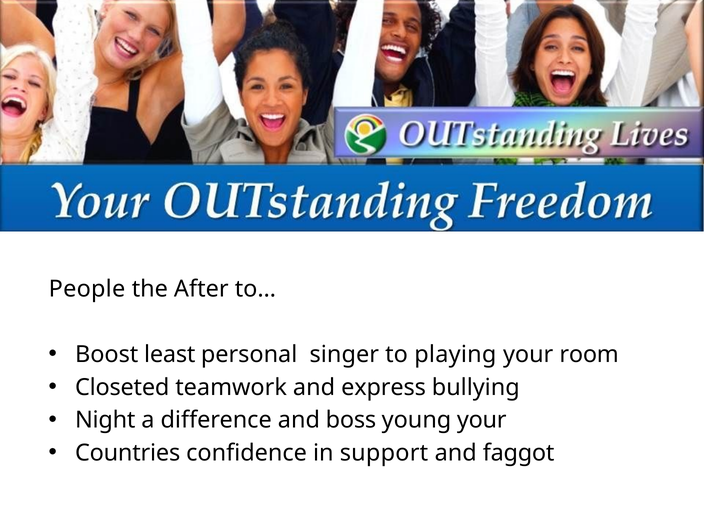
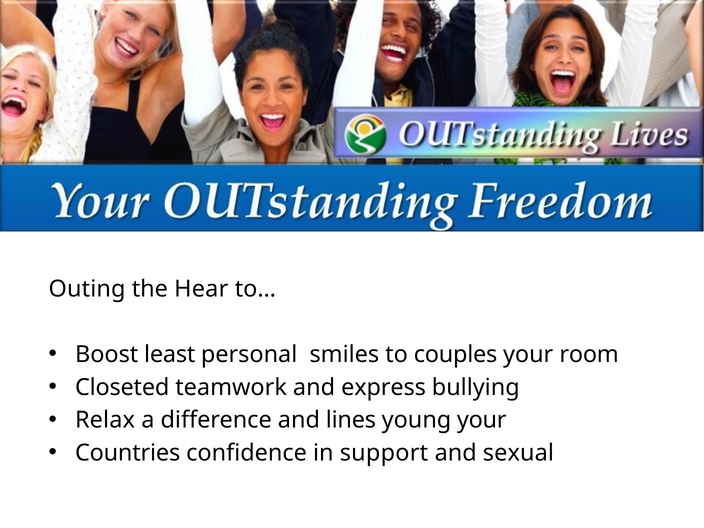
People: People -> Outing
After: After -> Hear
singer: singer -> smiles
playing: playing -> couples
Night: Night -> Relax
boss: boss -> lines
faggot: faggot -> sexual
